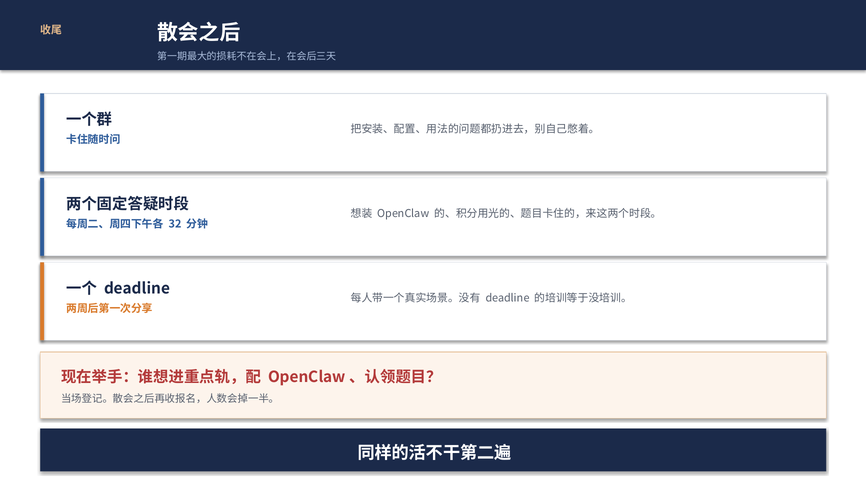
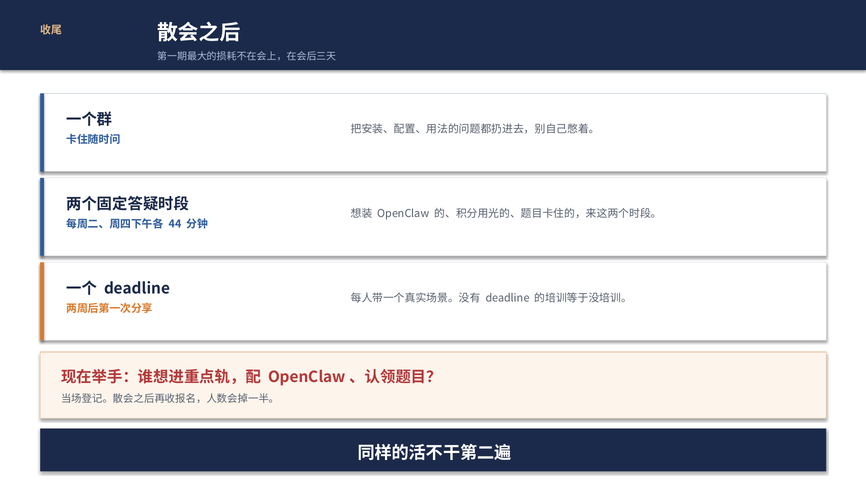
32: 32 -> 44
